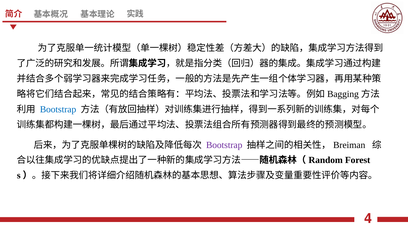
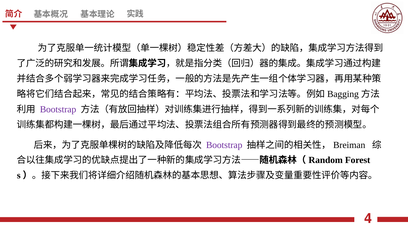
Bootstrap at (58, 110) colour: blue -> purple
